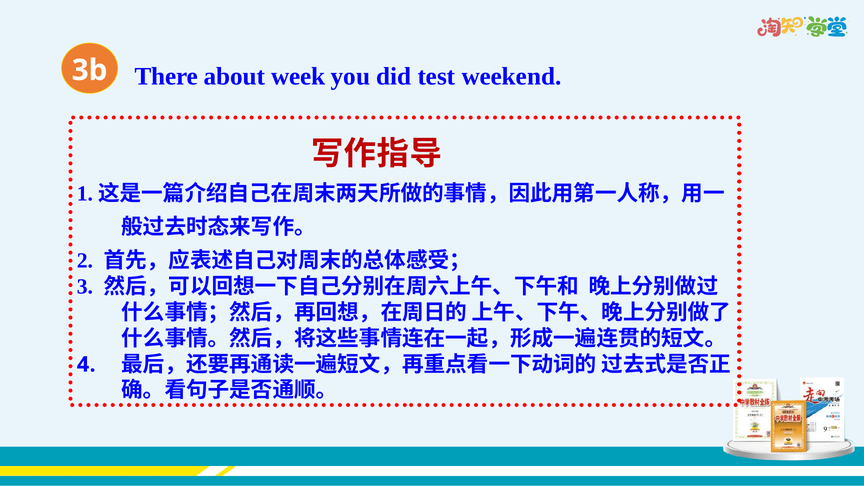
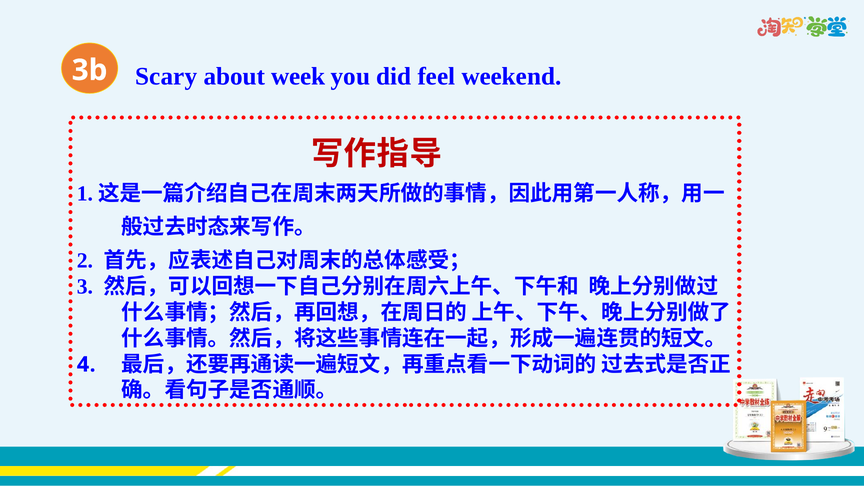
There: There -> Scary
test: test -> feel
